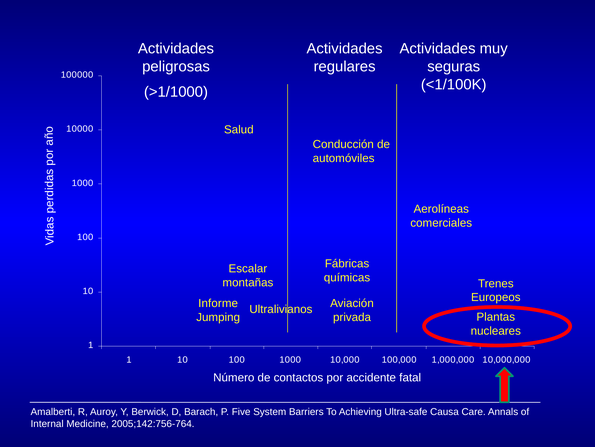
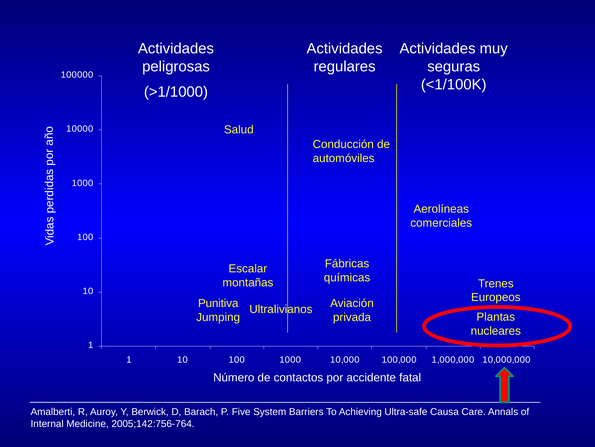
Informe: Informe -> Punitiva
